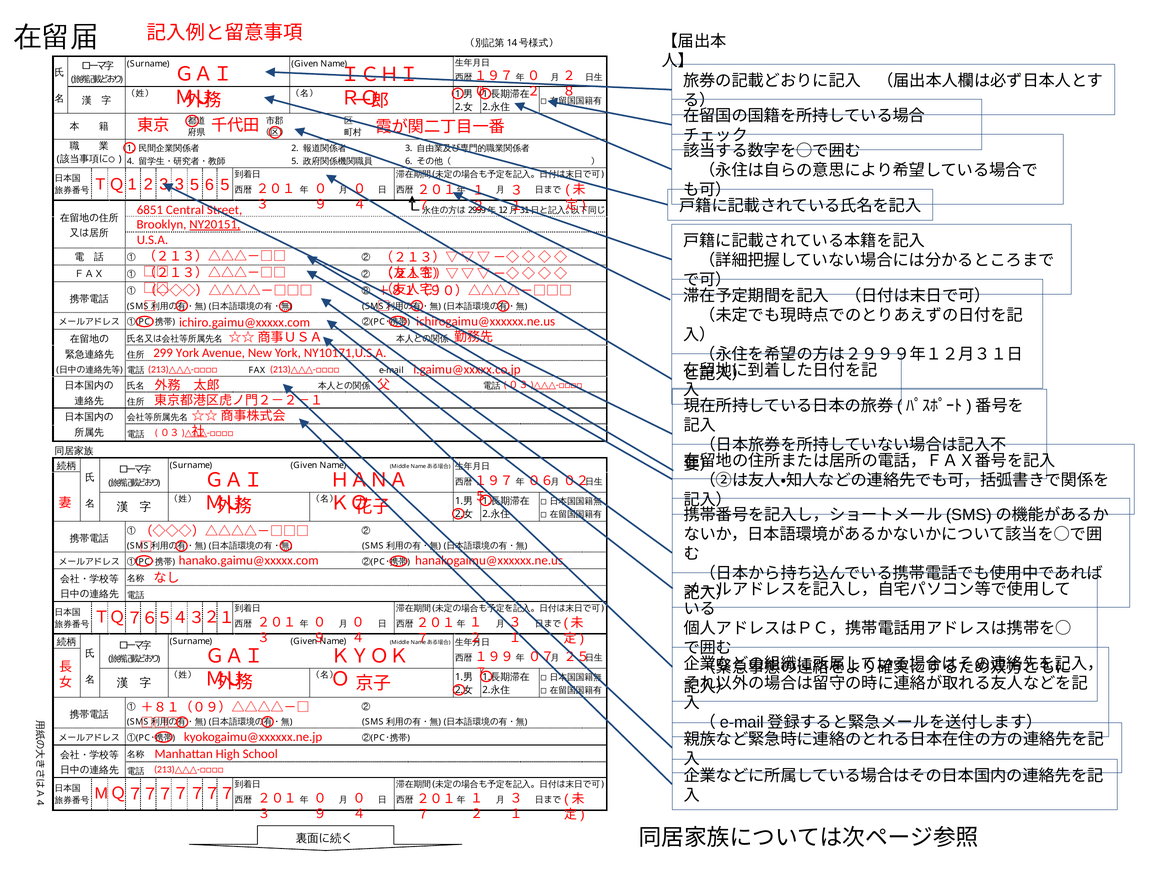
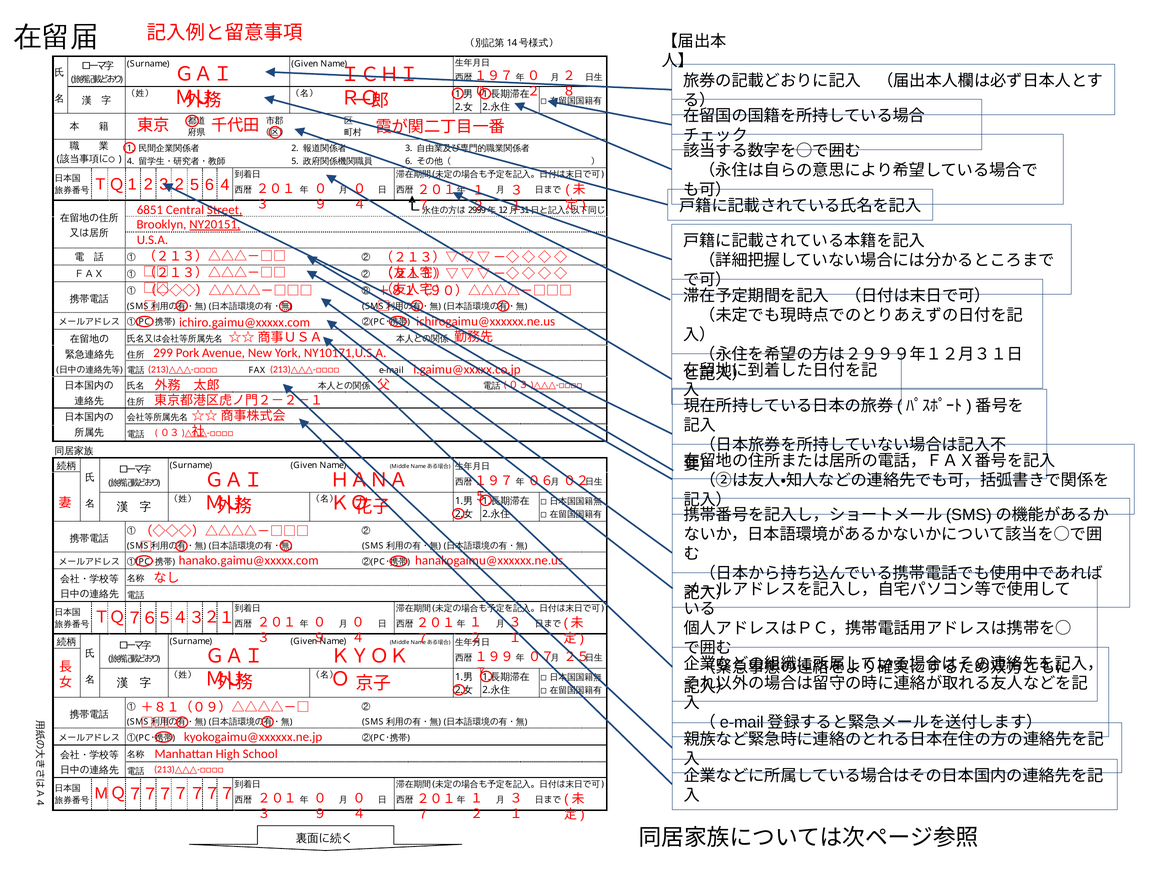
3 at (179, 184): 3 -> 2
6 5: 5 -> 4
Street underline: none -> present
299 York: York -> Pork
